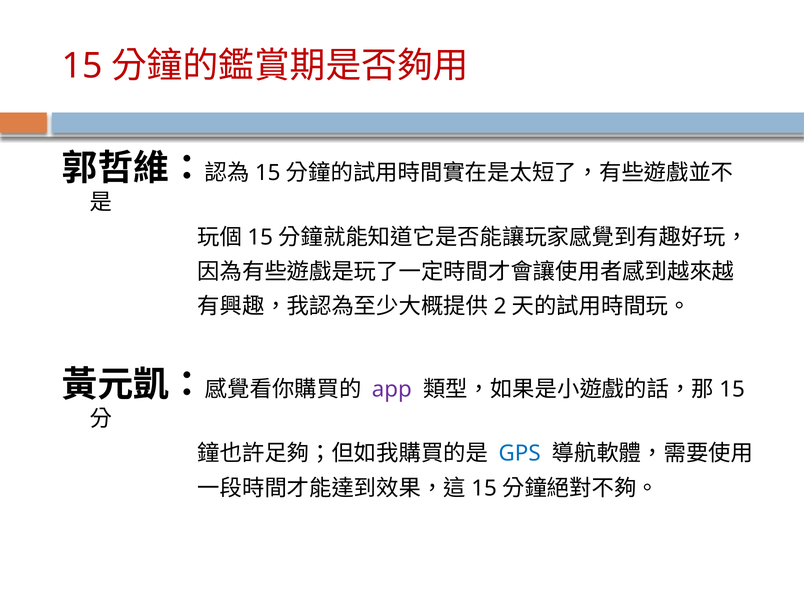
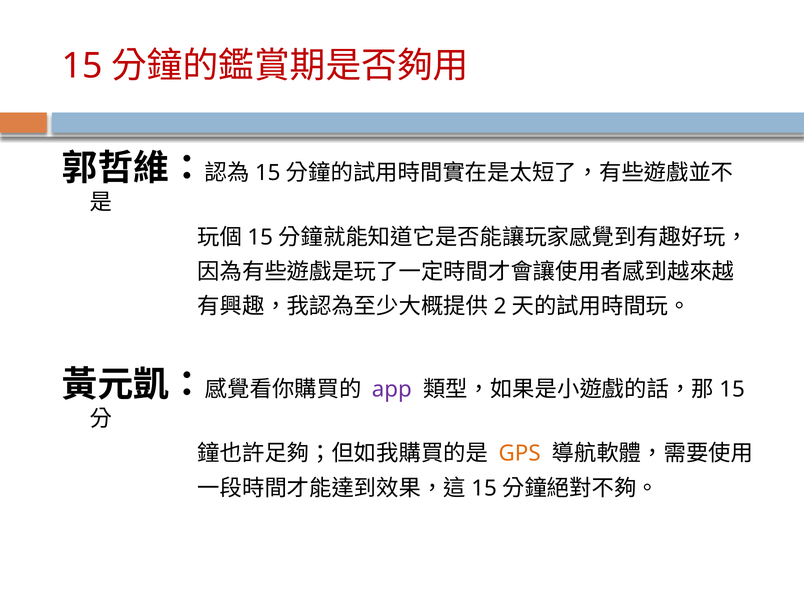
GPS colour: blue -> orange
